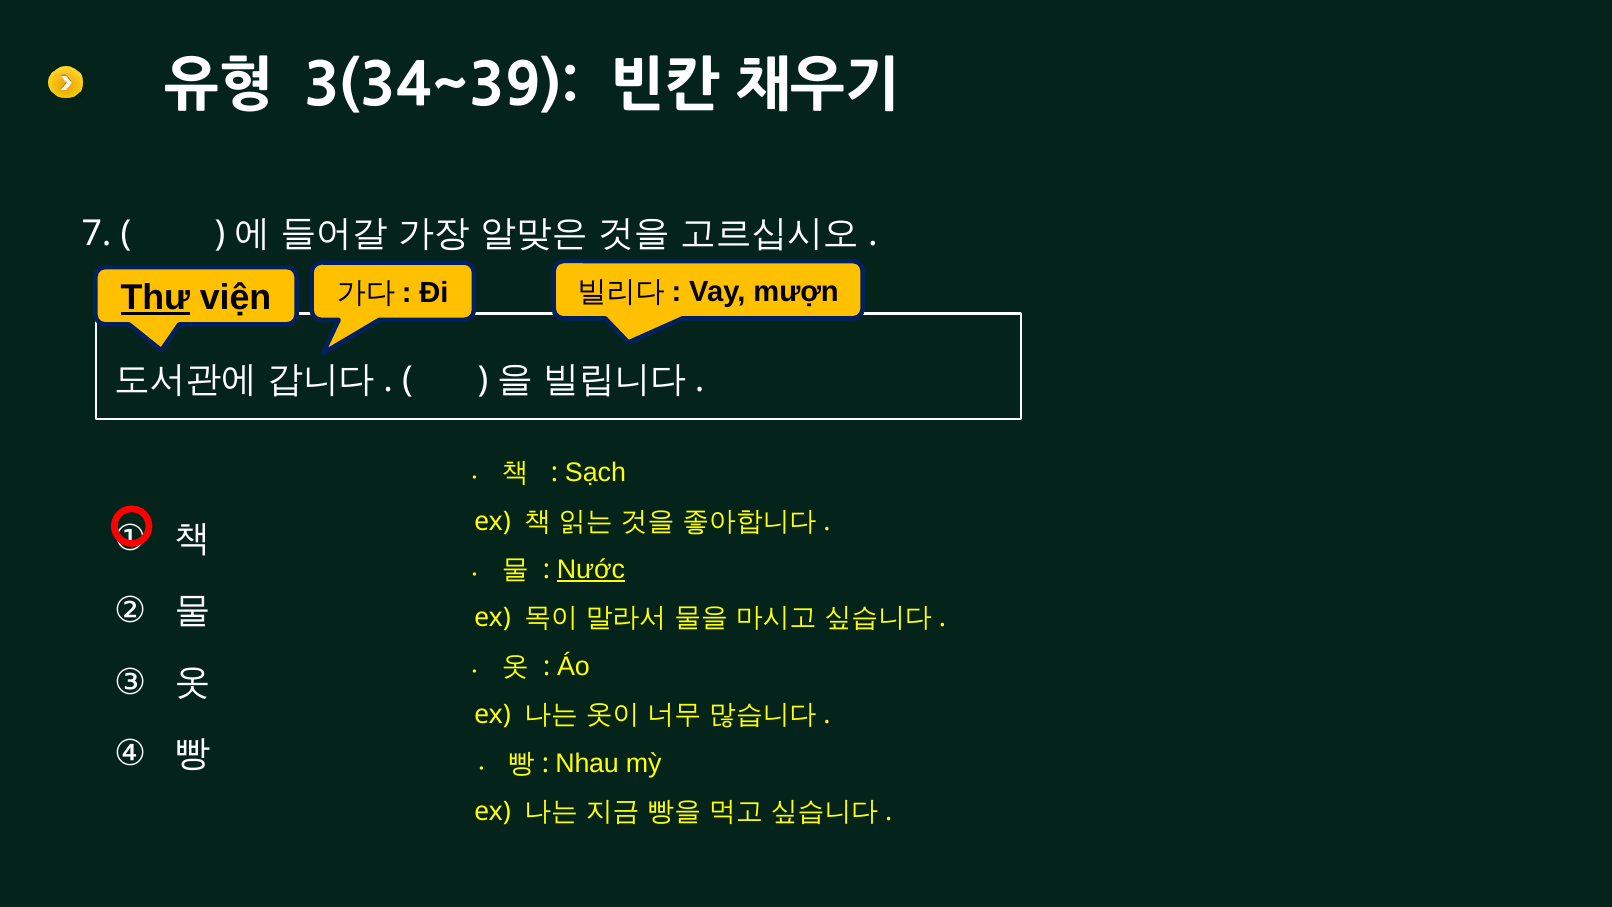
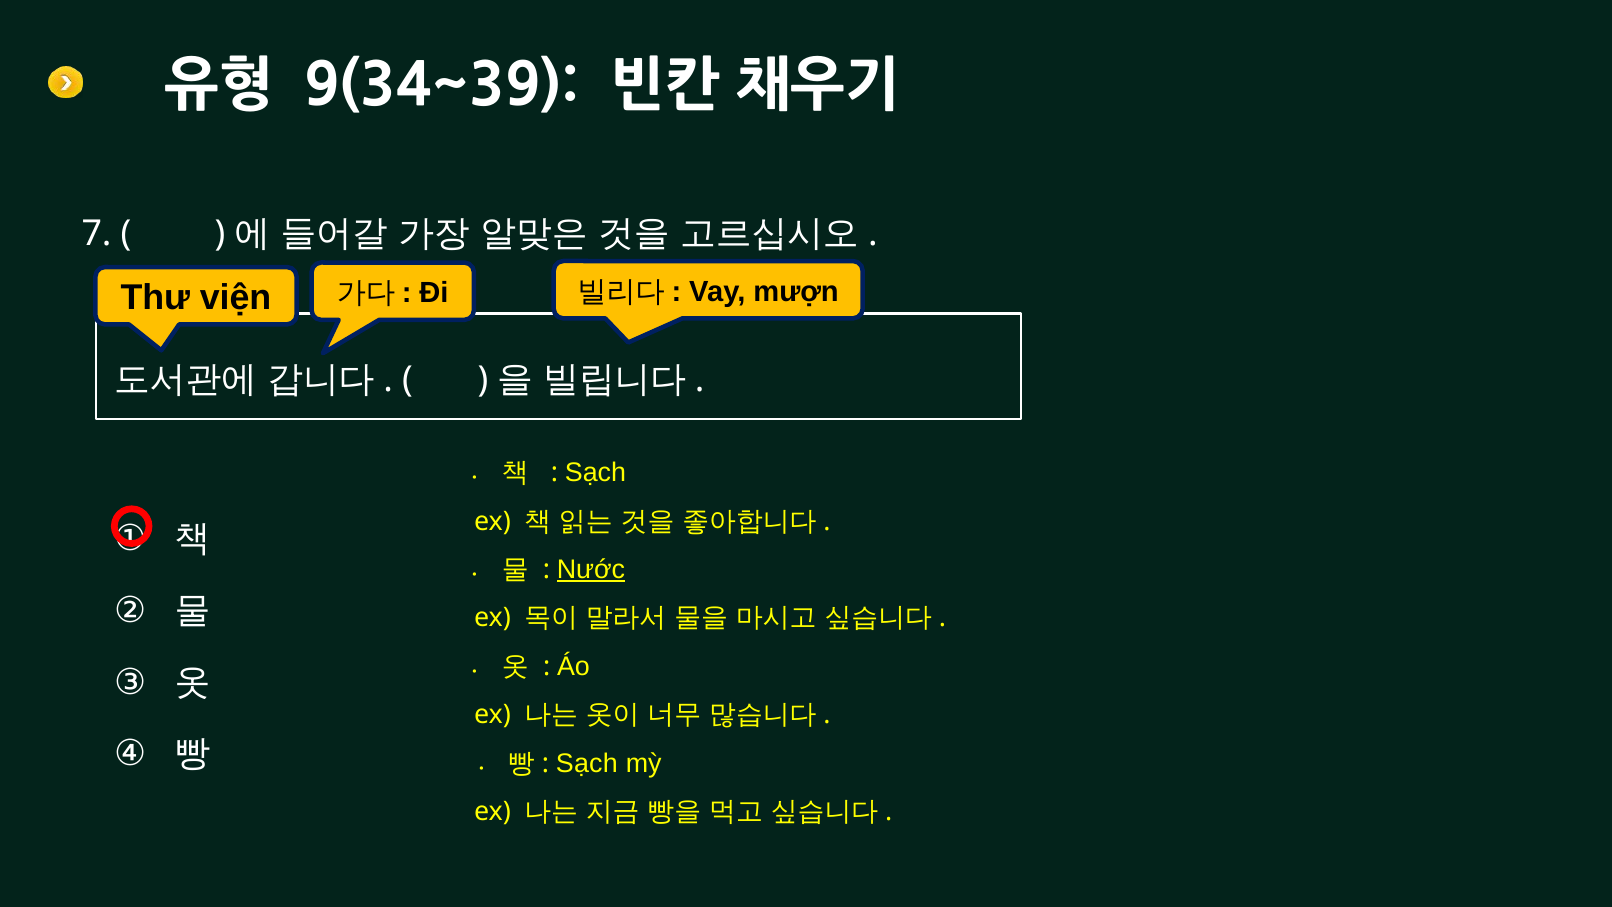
3(34~39: 3(34~39 -> 9(34~39
Thư underline: present -> none
Nhau at (587, 763): Nhau -> Sạch
